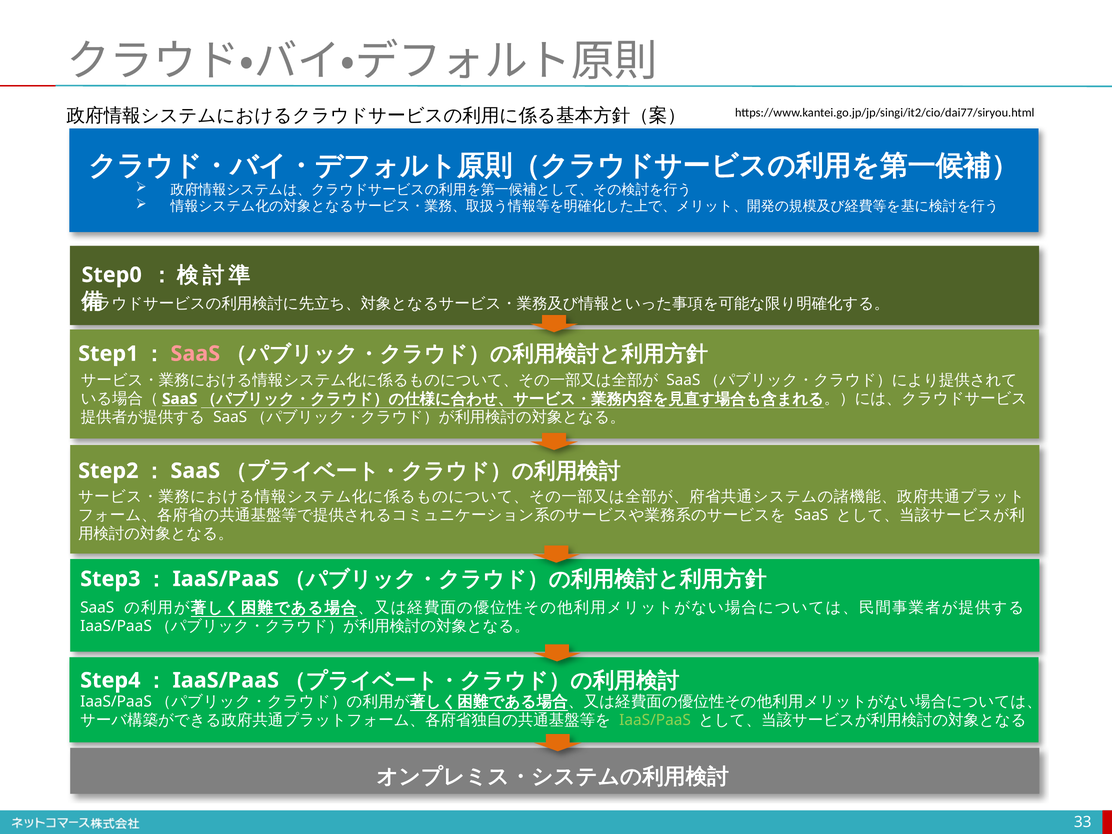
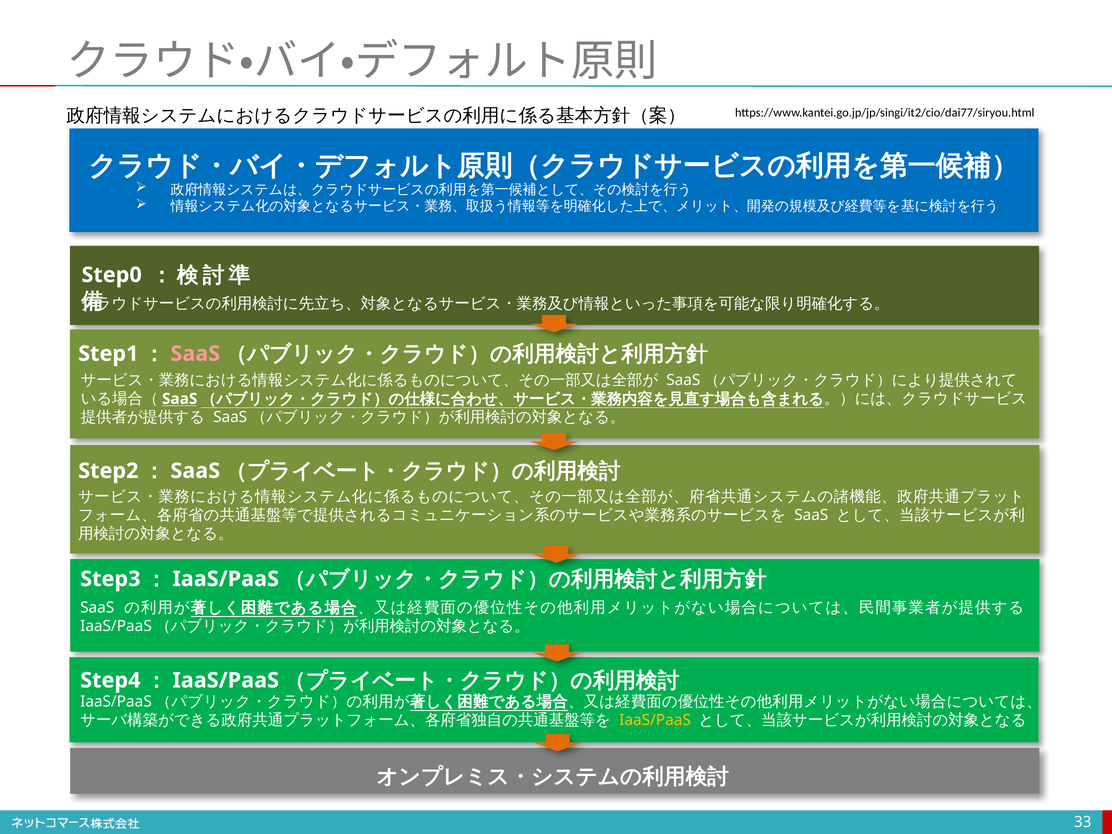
IaaS/PaaS at (655, 720) colour: light green -> yellow
